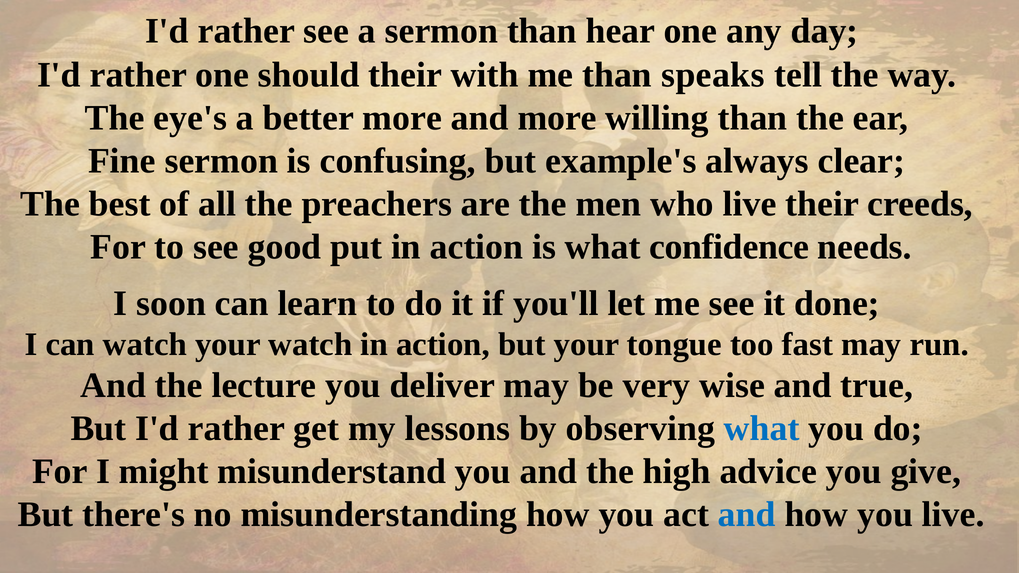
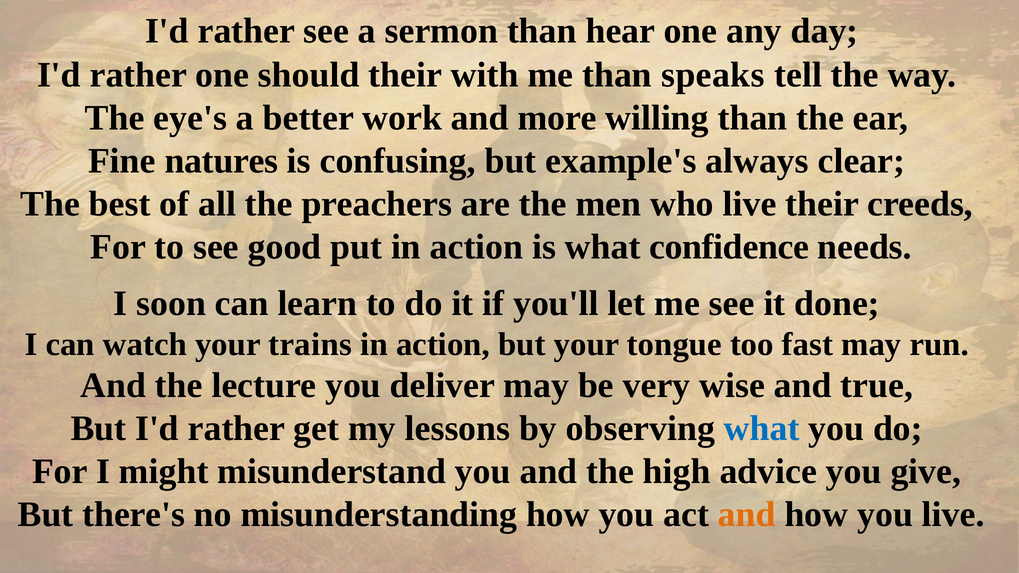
better more: more -> work
Fine sermon: sermon -> natures
your watch: watch -> trains
and at (747, 515) colour: blue -> orange
